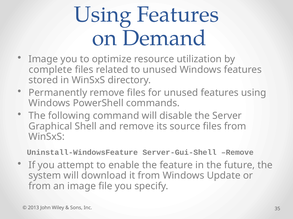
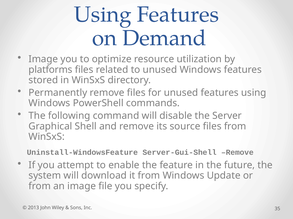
complete: complete -> platforms
